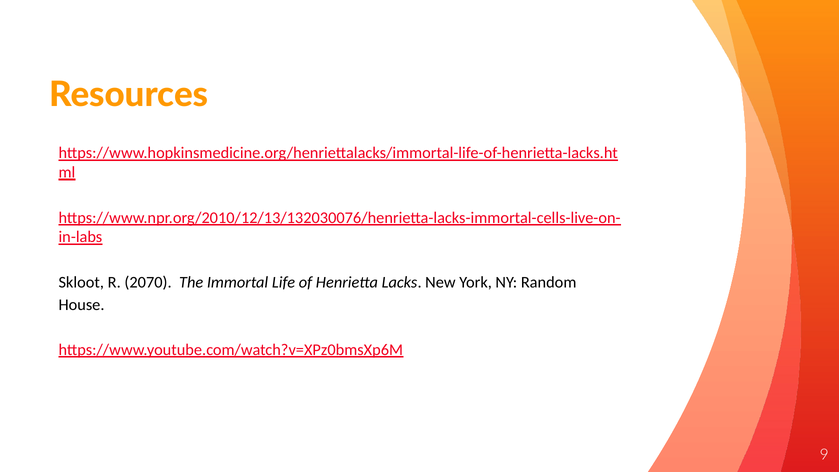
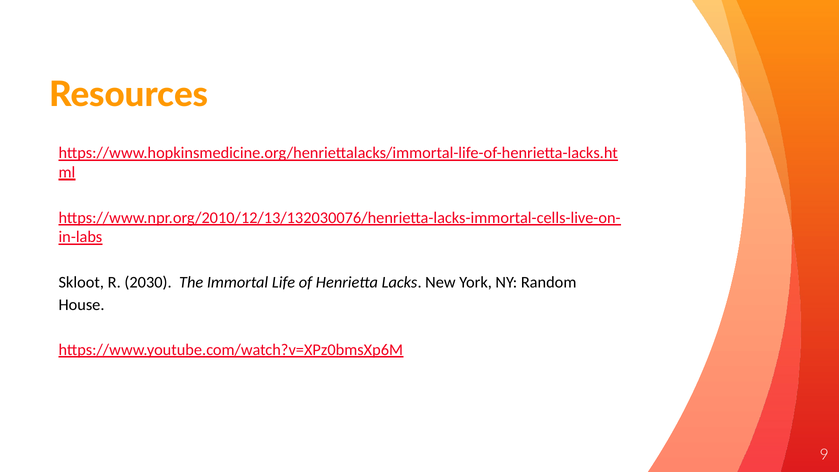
2070: 2070 -> 2030
